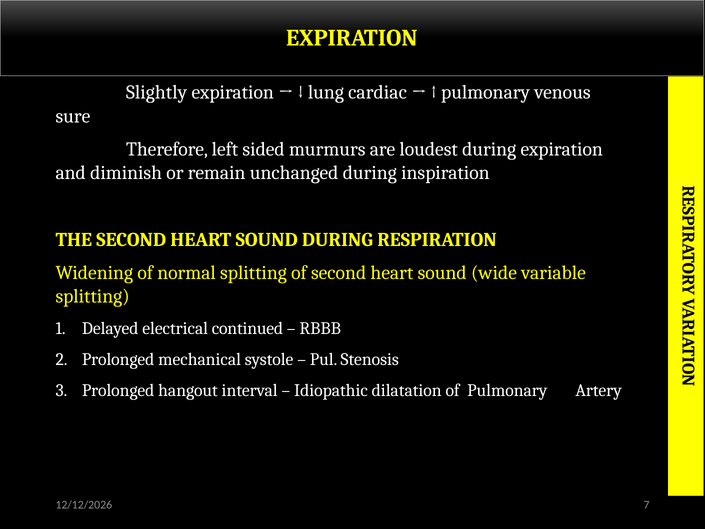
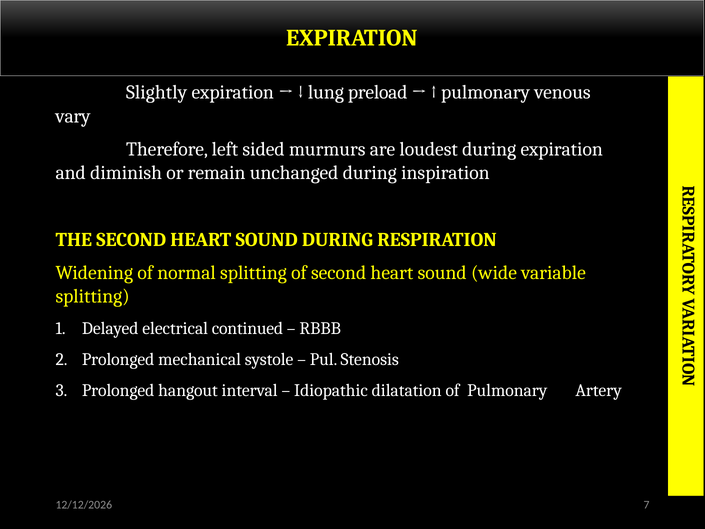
cardiac: cardiac -> preload
sure: sure -> vary
